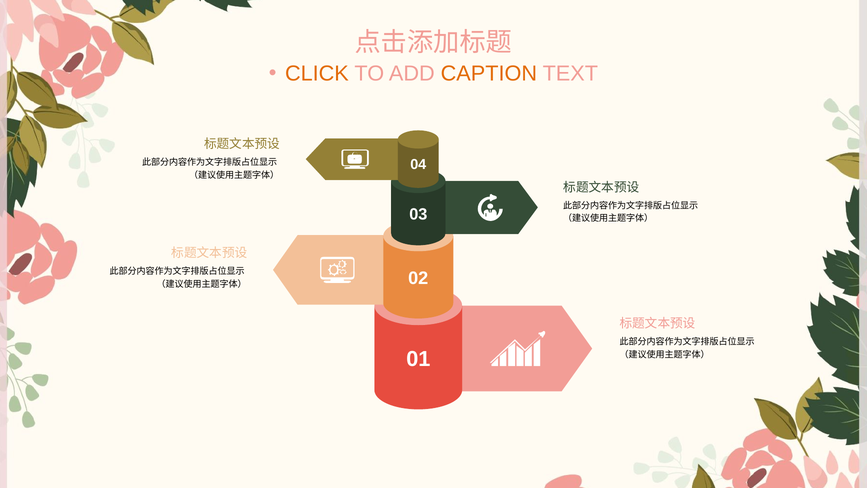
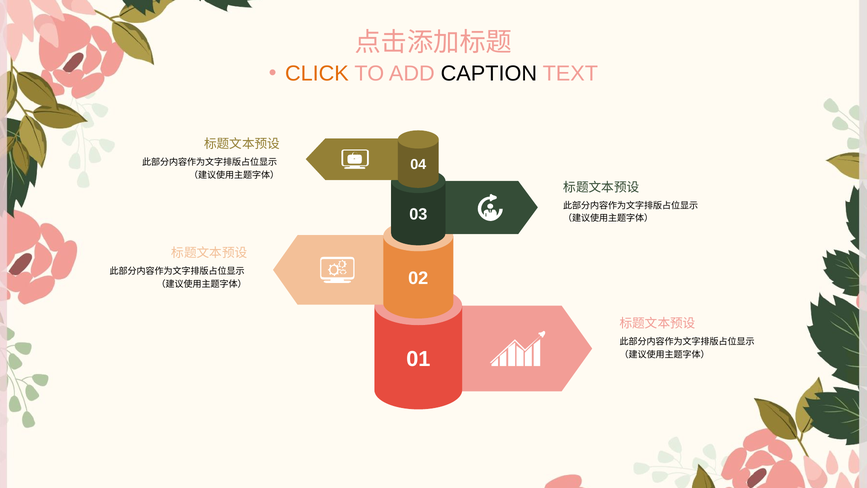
CAPTION colour: orange -> black
